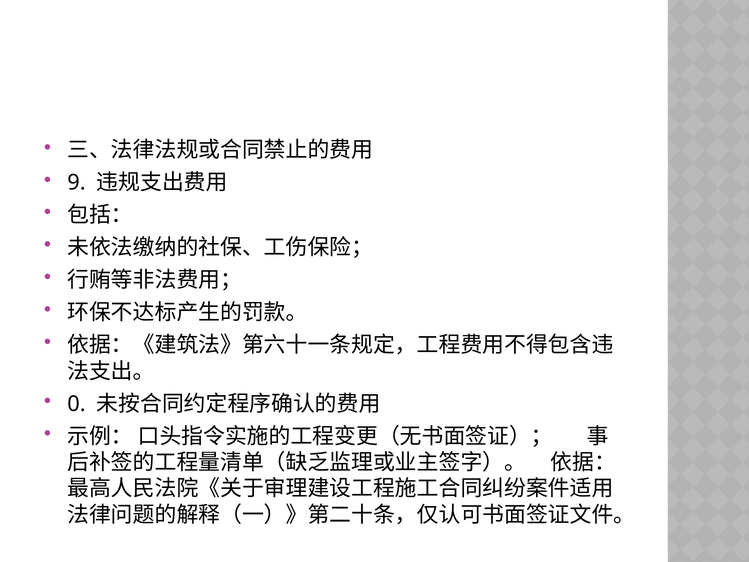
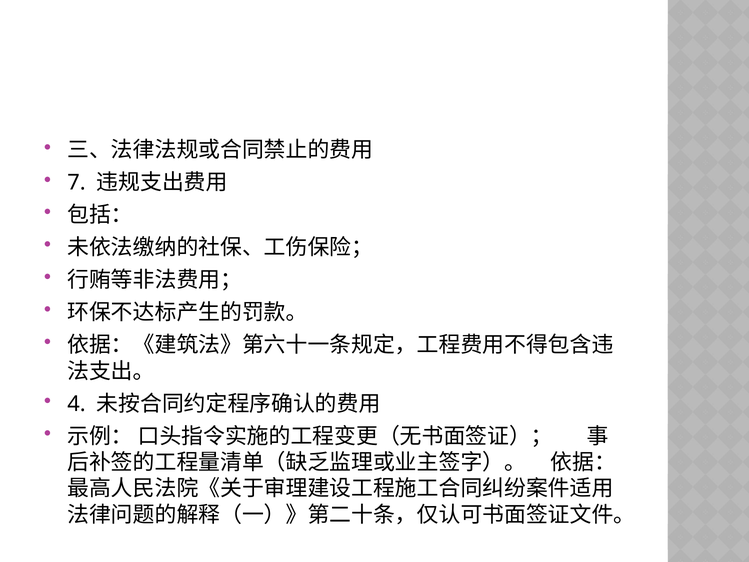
9: 9 -> 7
0: 0 -> 4
